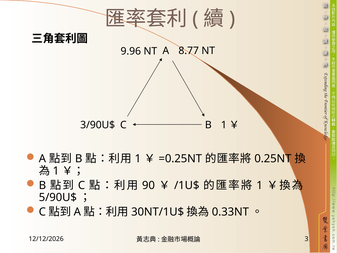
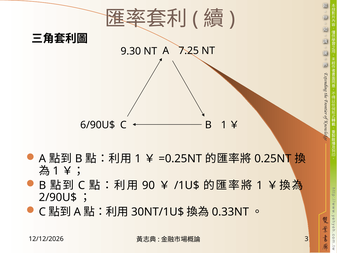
8.77: 8.77 -> 7.25
9.96: 9.96 -> 9.30
3/90U$: 3/90U$ -> 6/90U$
5/90U$: 5/90U$ -> 2/90U$
